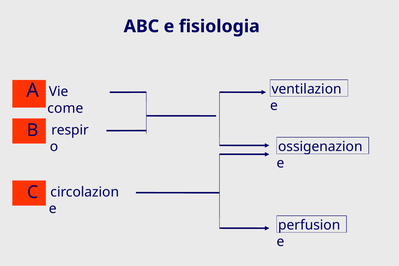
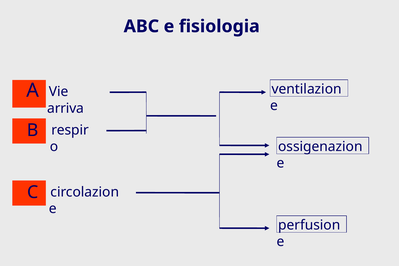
come: come -> arriva
